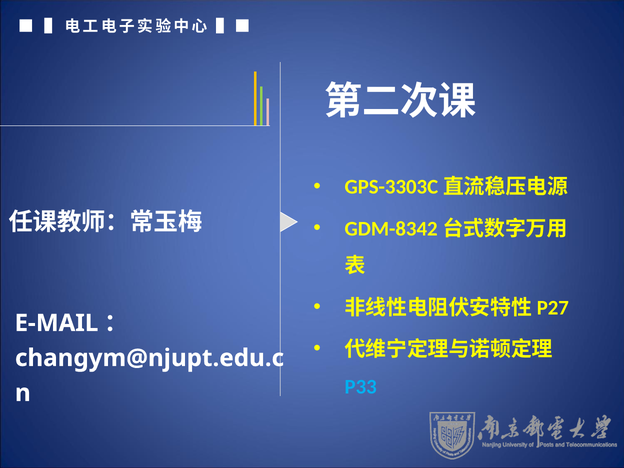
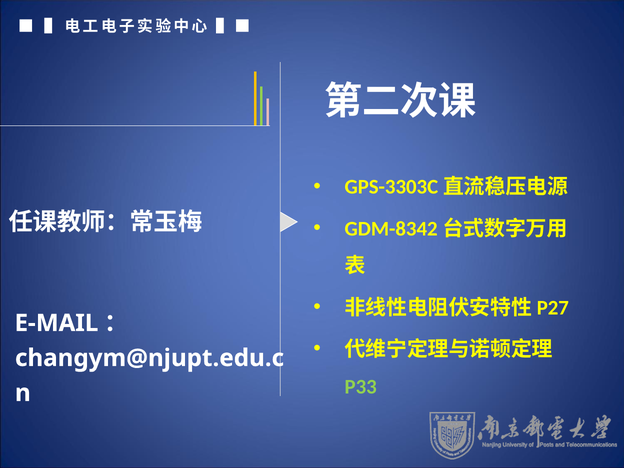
P33 colour: light blue -> light green
